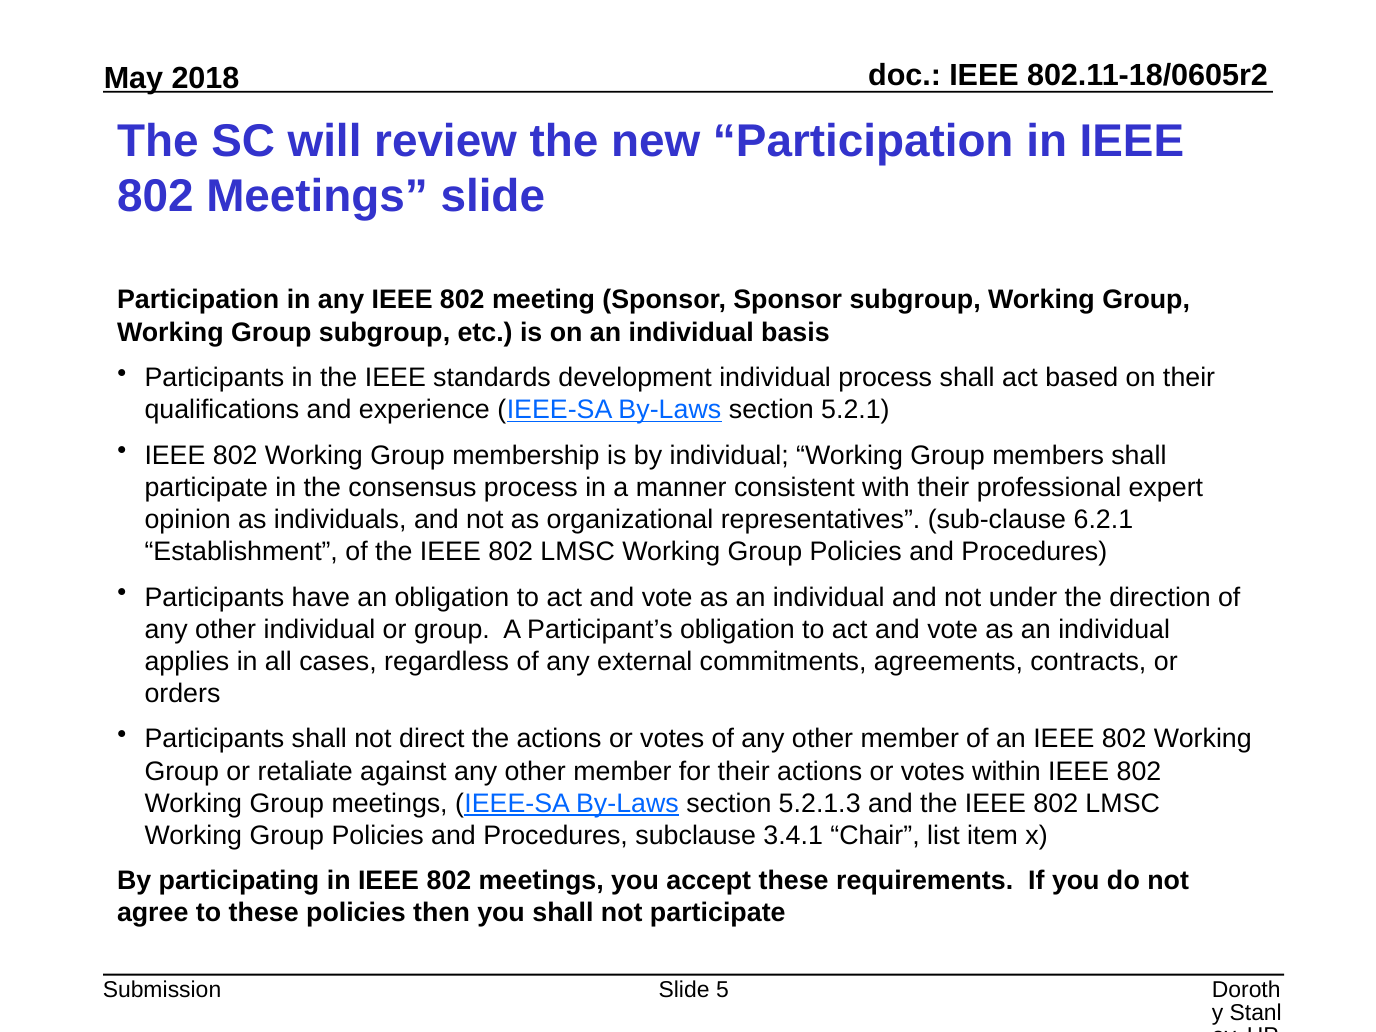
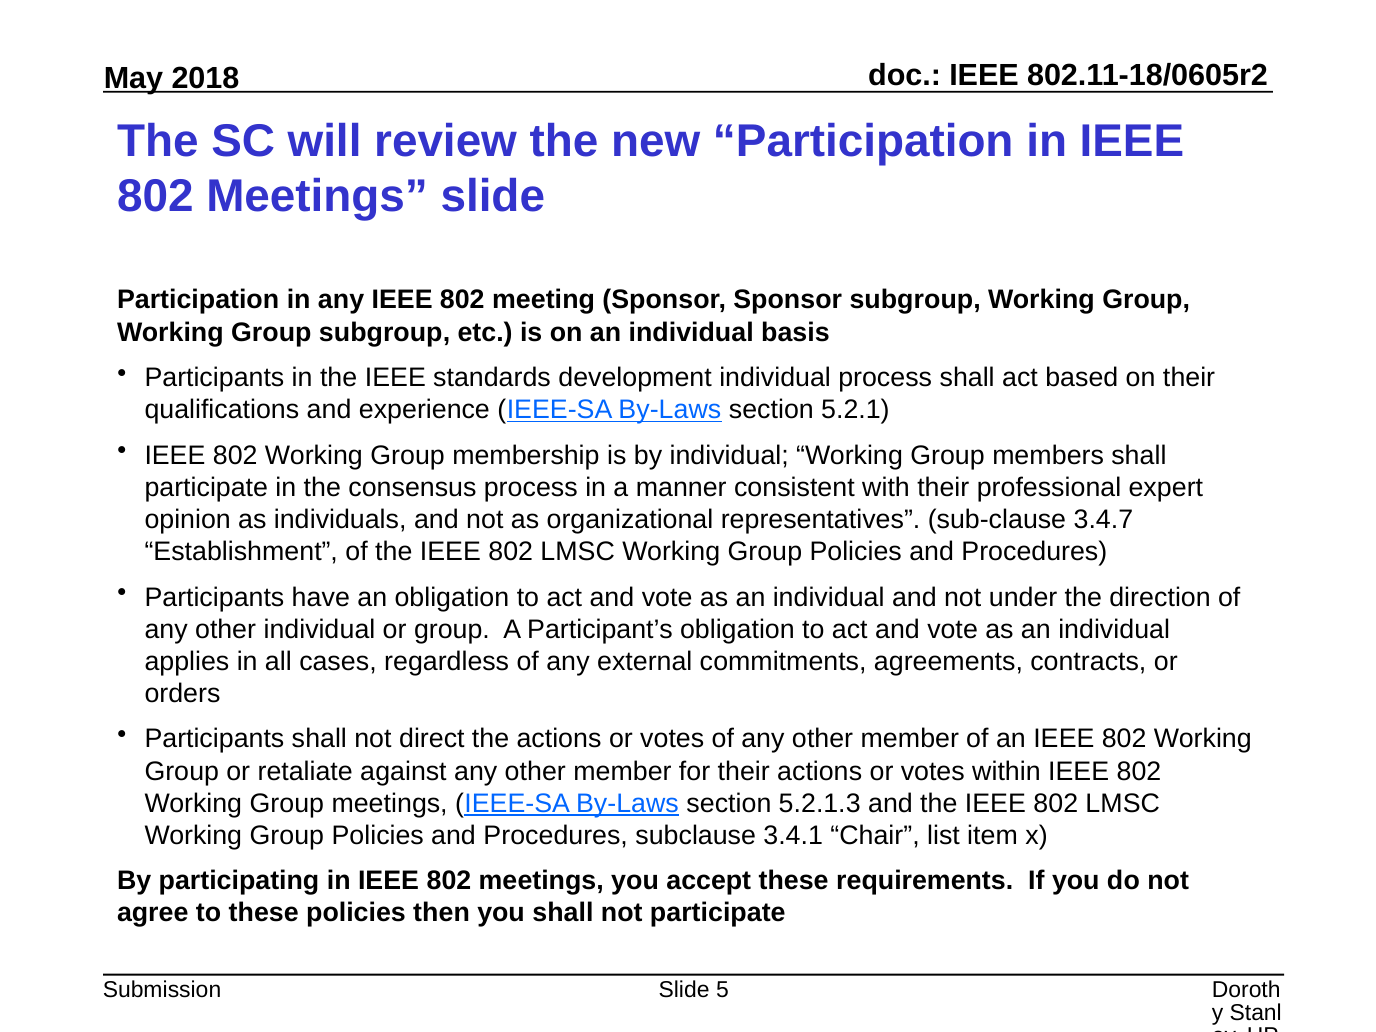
6.2.1: 6.2.1 -> 3.4.7
